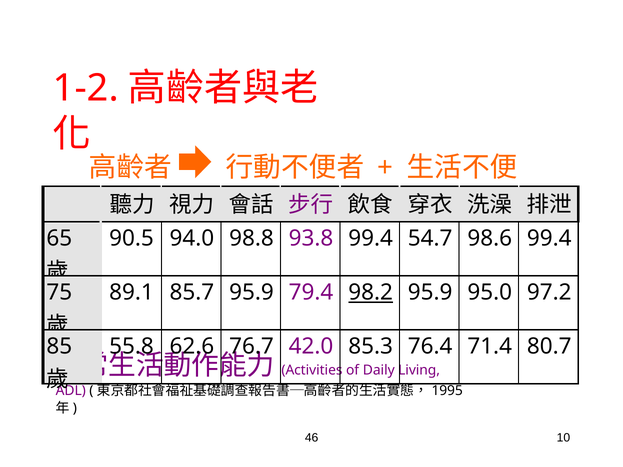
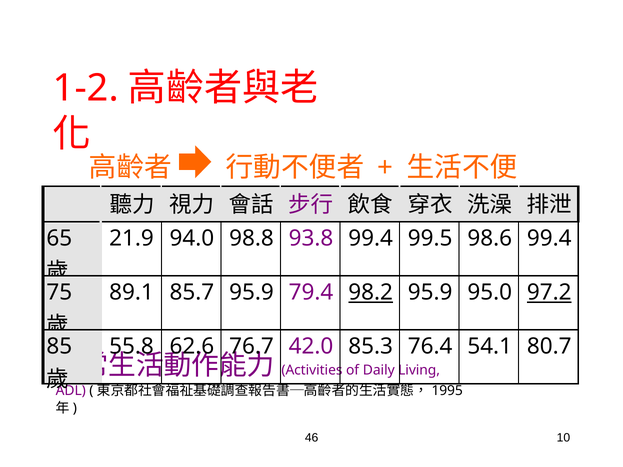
90.5: 90.5 -> 21.9
54.7: 54.7 -> 99.5
97.2 underline: none -> present
71.4: 71.4 -> 54.1
